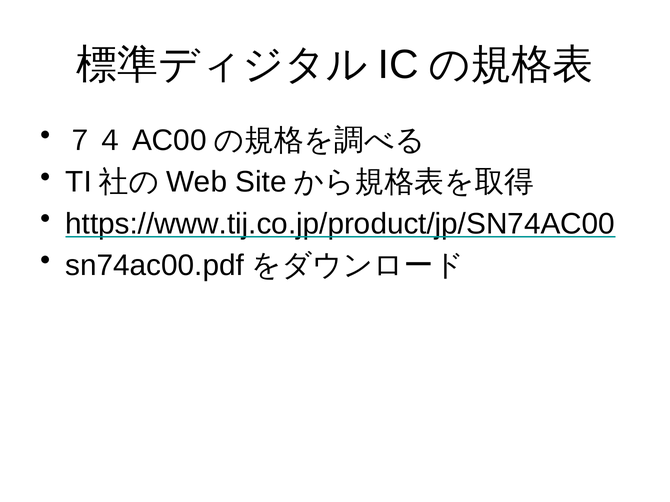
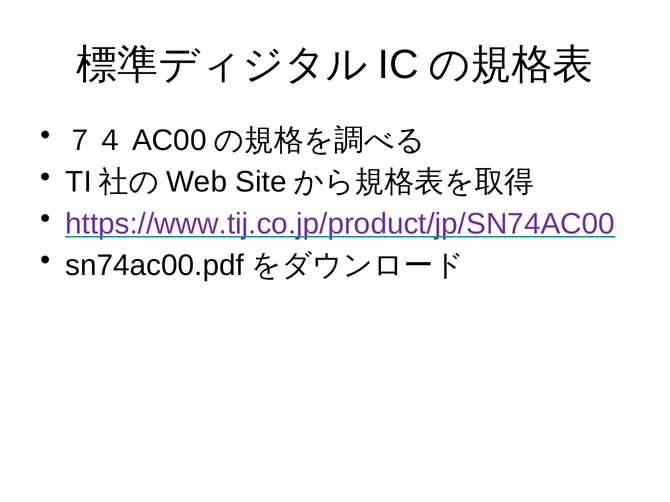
https://www.tij.co.jp/product/jp/SN74AC00 colour: black -> purple
